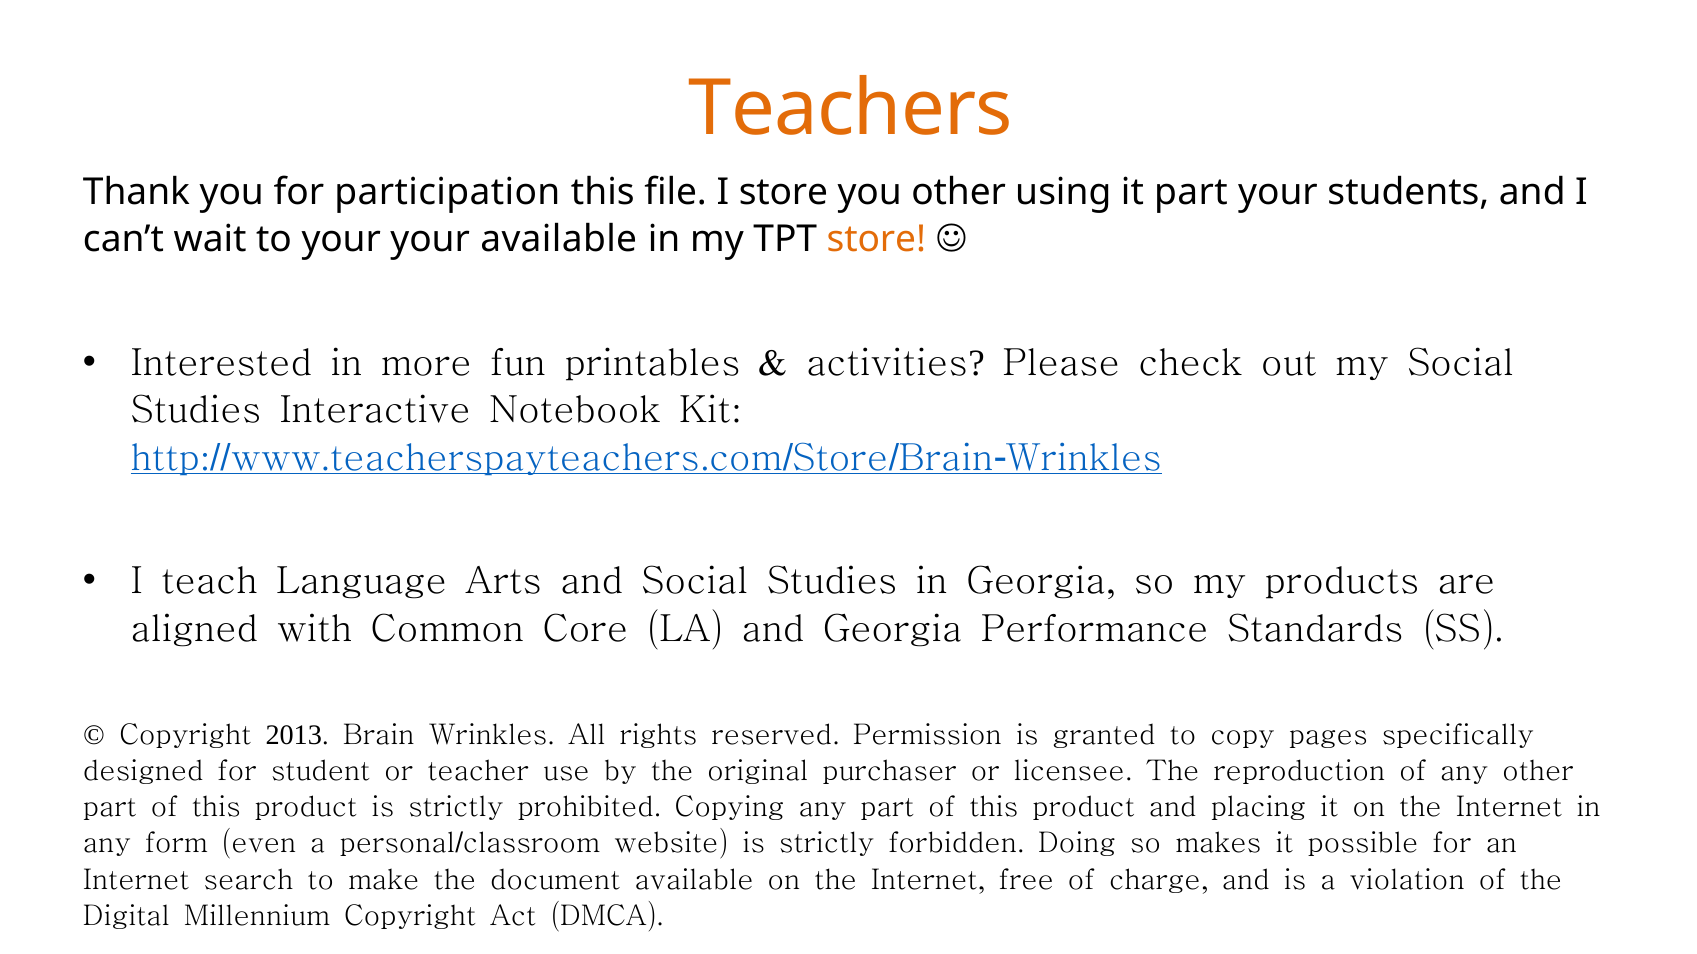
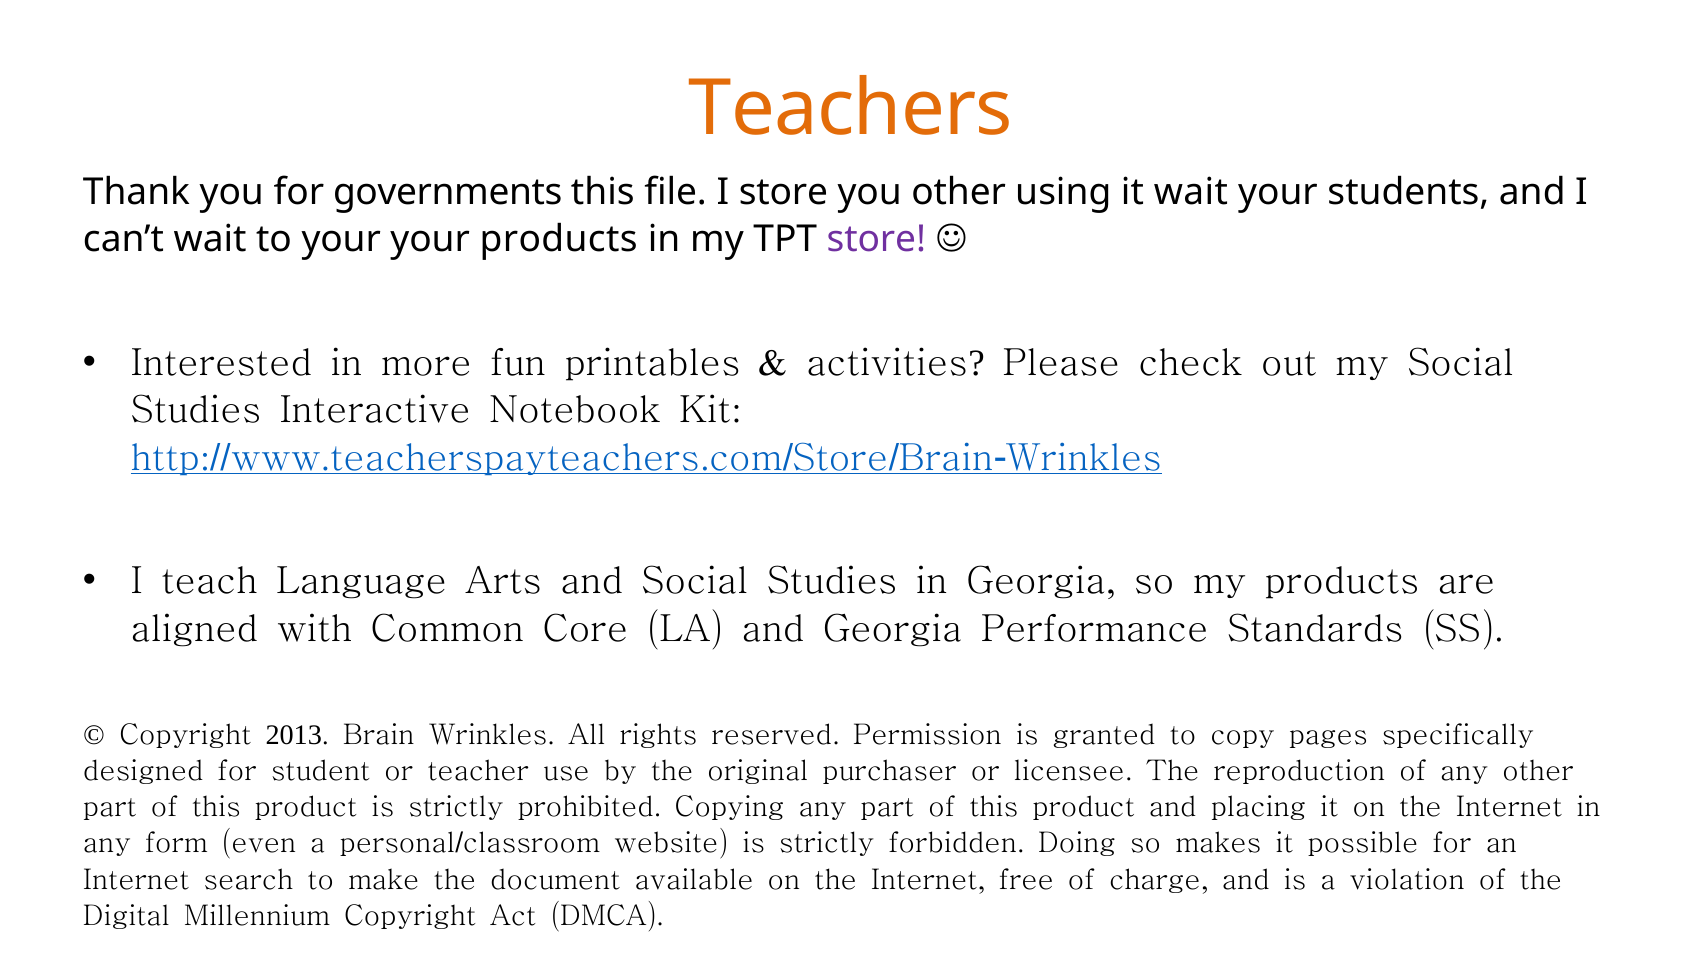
participation: participation -> governments
it part: part -> wait
your available: available -> products
store at (876, 240) colour: orange -> purple
